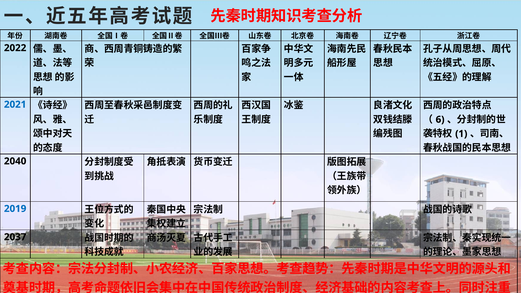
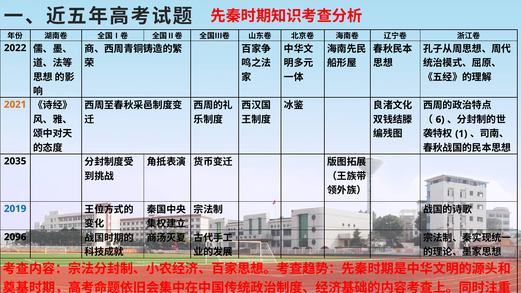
2021 colour: blue -> orange
2040: 2040 -> 2035
2037: 2037 -> 2096
